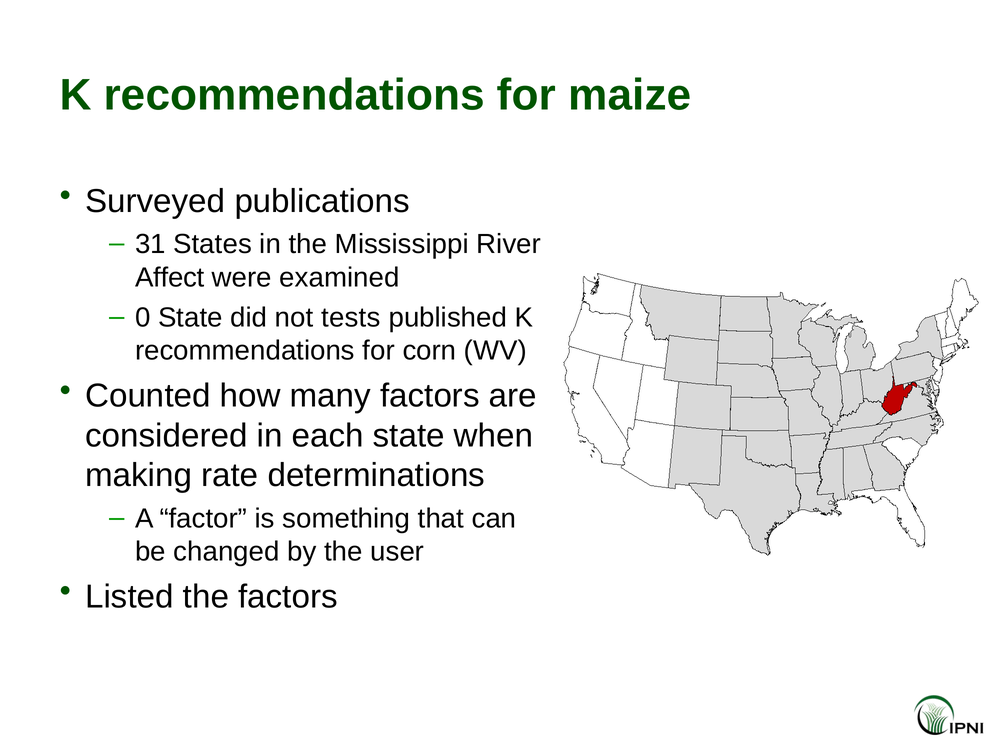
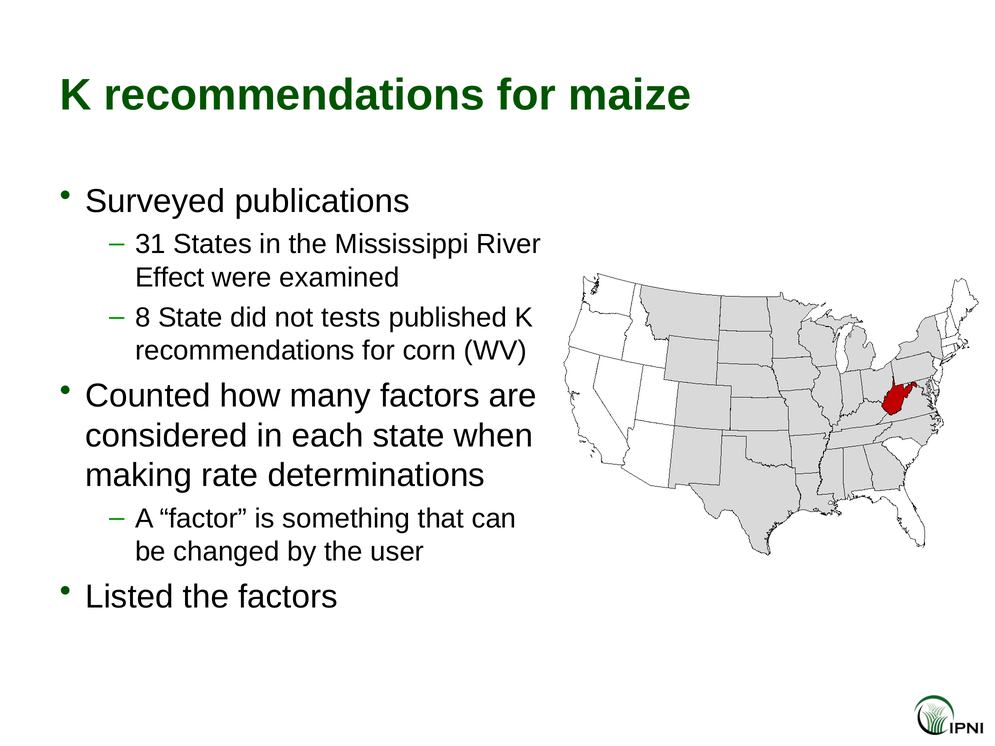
Affect: Affect -> Effect
0: 0 -> 8
